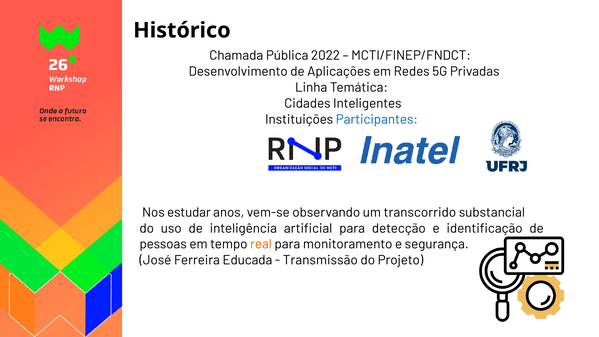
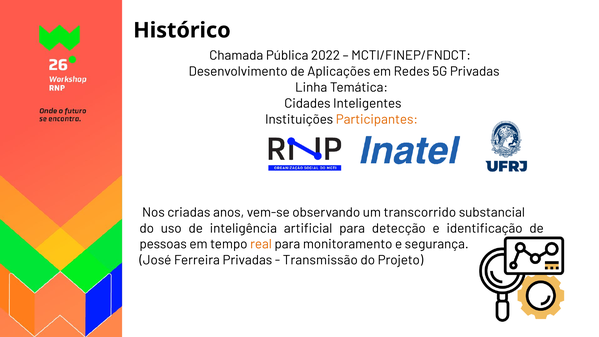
Participantes colour: blue -> orange
estudar: estudar -> criadas
Ferreira Educada: Educada -> Privadas
